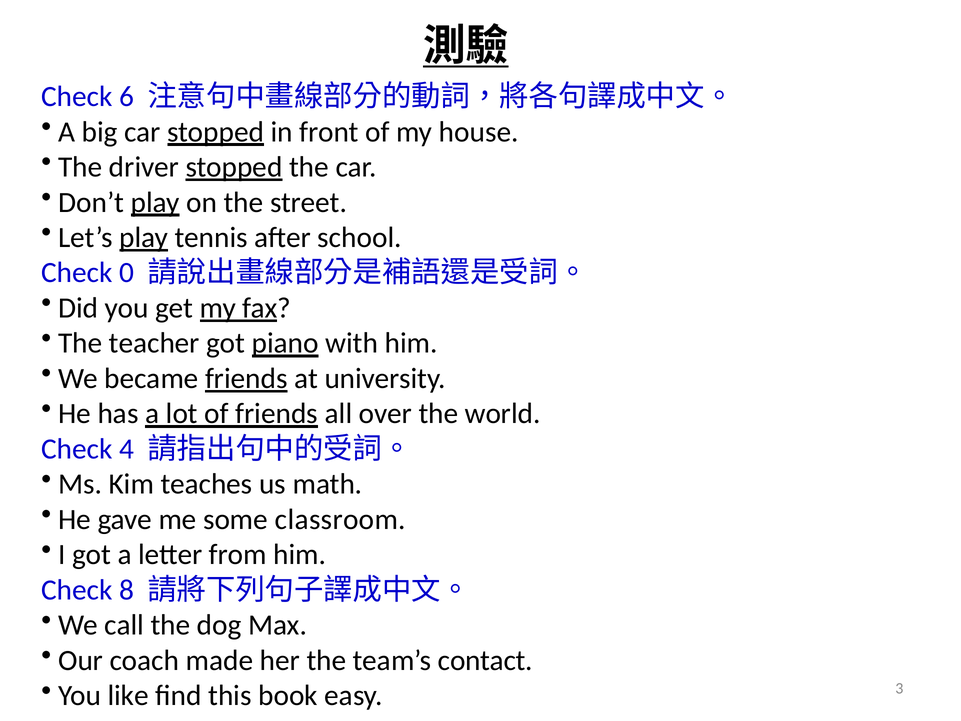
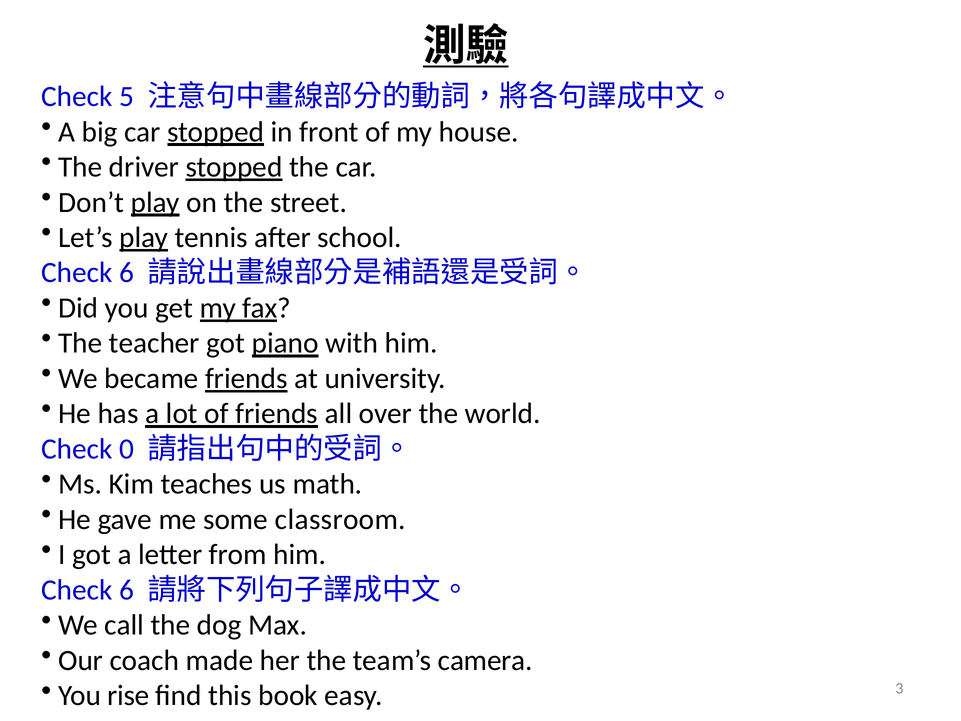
6: 6 -> 5
0 at (127, 273): 0 -> 6
4: 4 -> 0
8 at (127, 590): 8 -> 6
contact: contact -> camera
like: like -> rise
